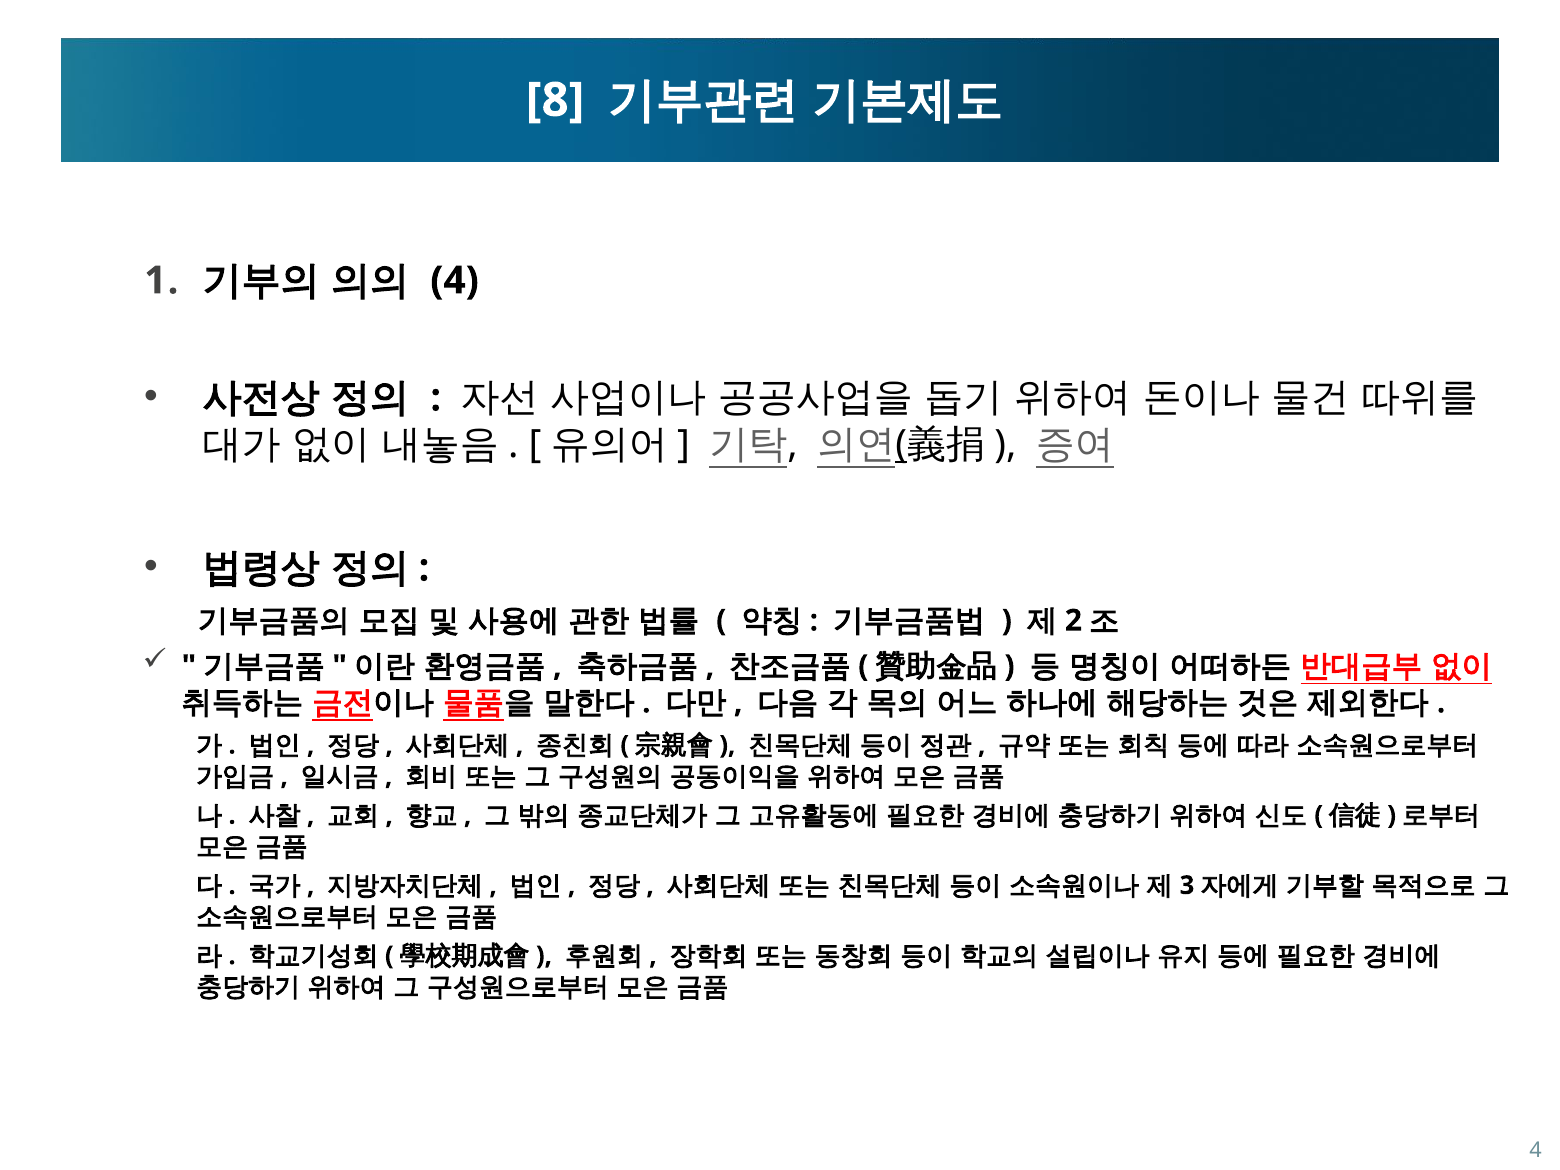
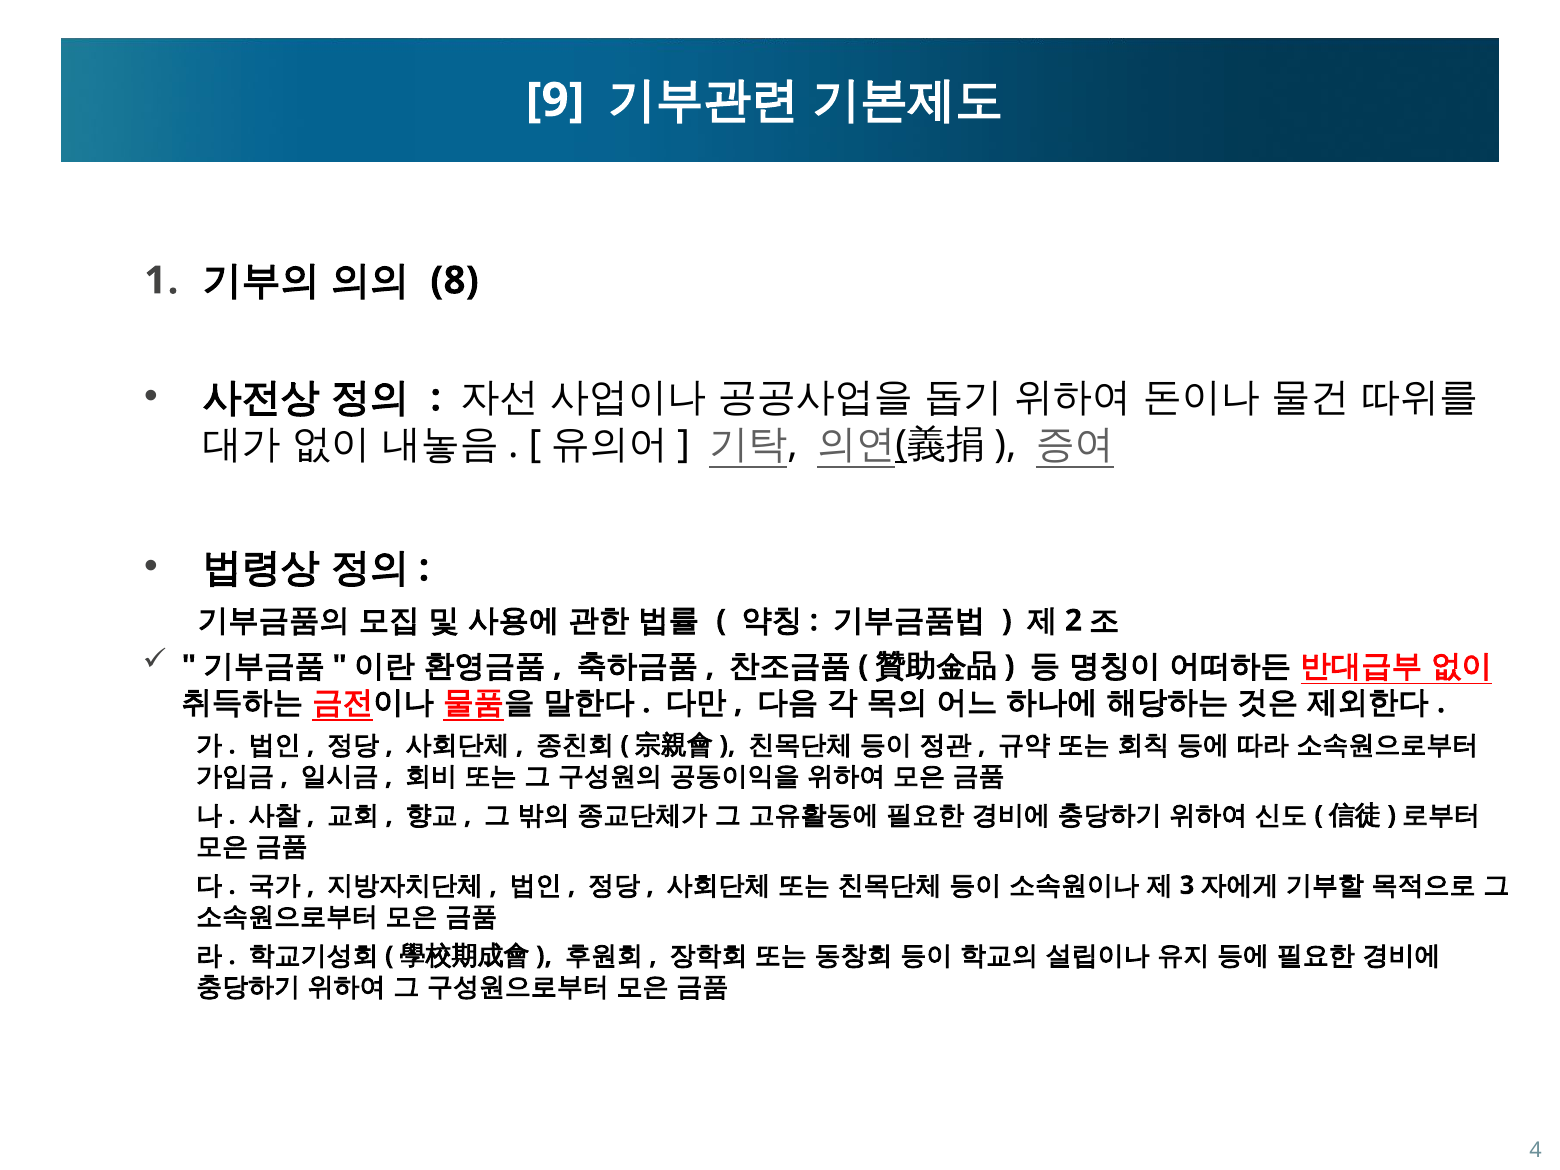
8: 8 -> 9
4 at (455, 281): 4 -> 8
